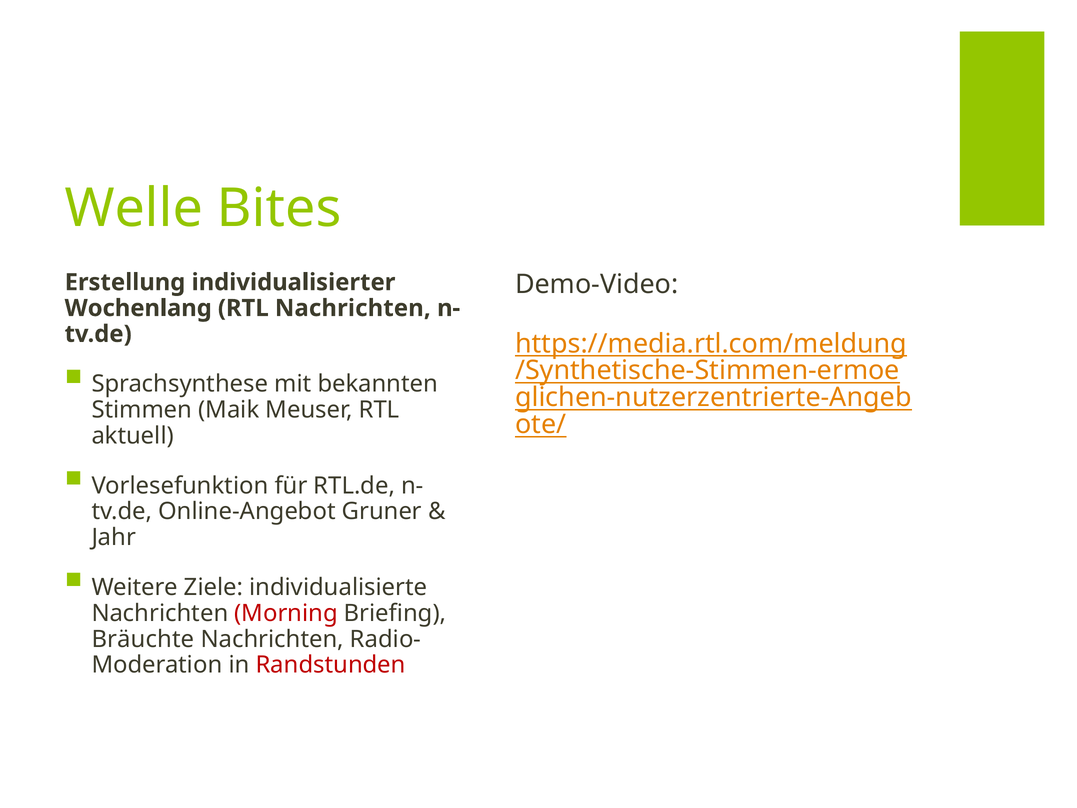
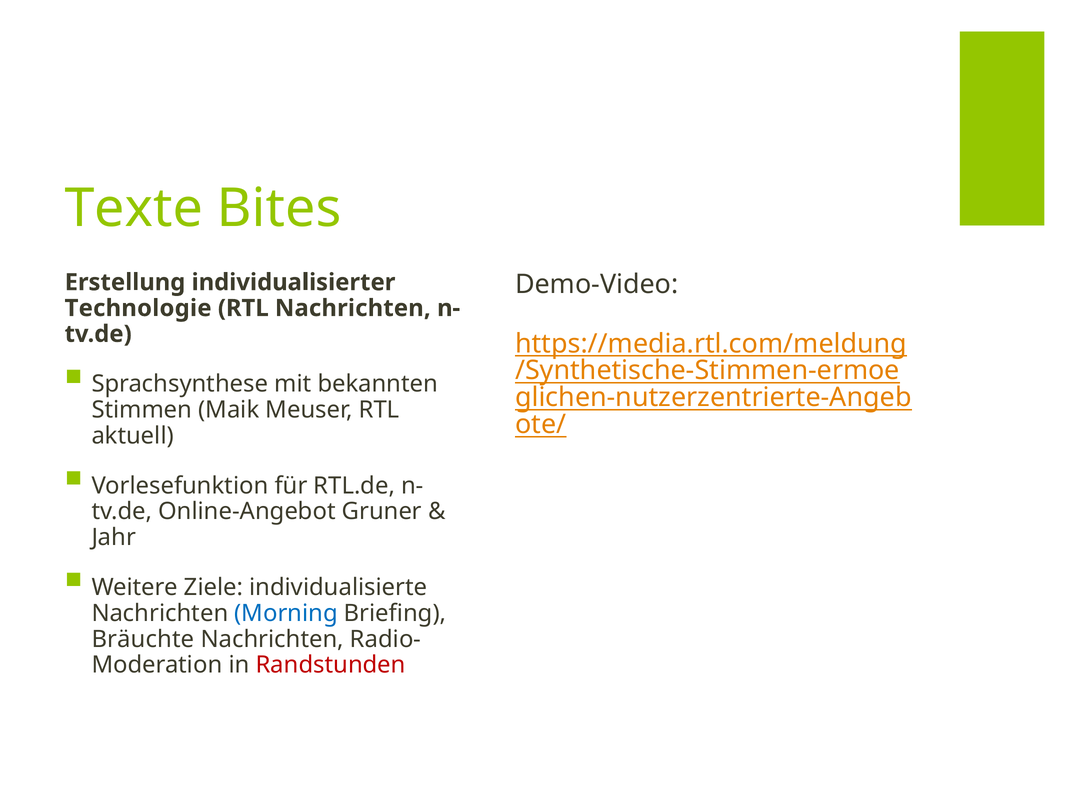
Welle: Welle -> Texte
Wochenlang: Wochenlang -> Technologie
Morning colour: red -> blue
